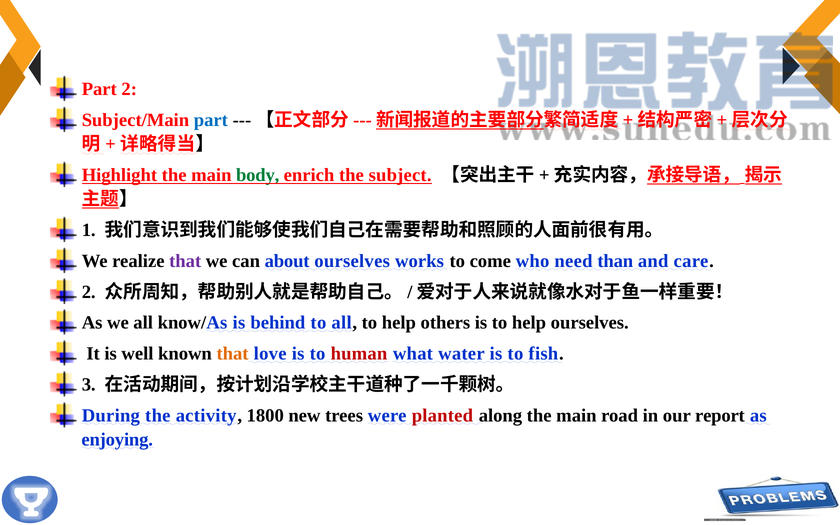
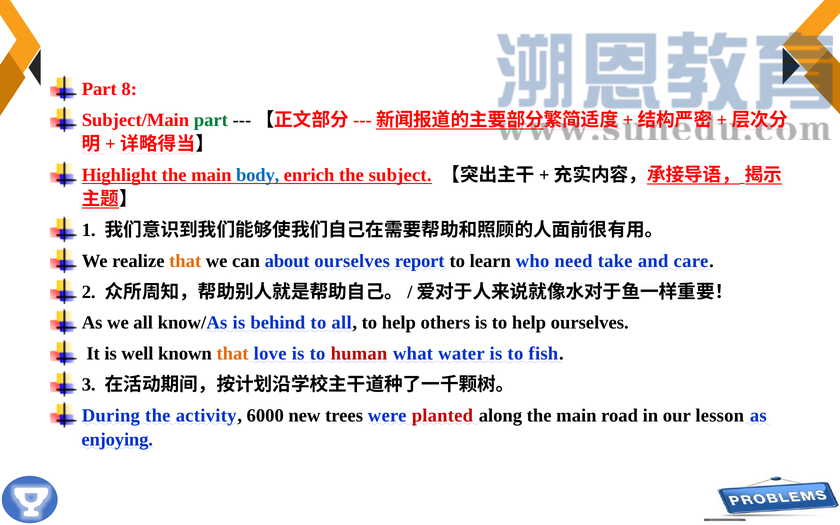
Part 2: 2 -> 8
part at (211, 120) colour: blue -> green
body colour: green -> blue
that at (185, 261) colour: purple -> orange
works: works -> report
come: come -> learn
than: than -> take
1800: 1800 -> 6000
report: report -> lesson
